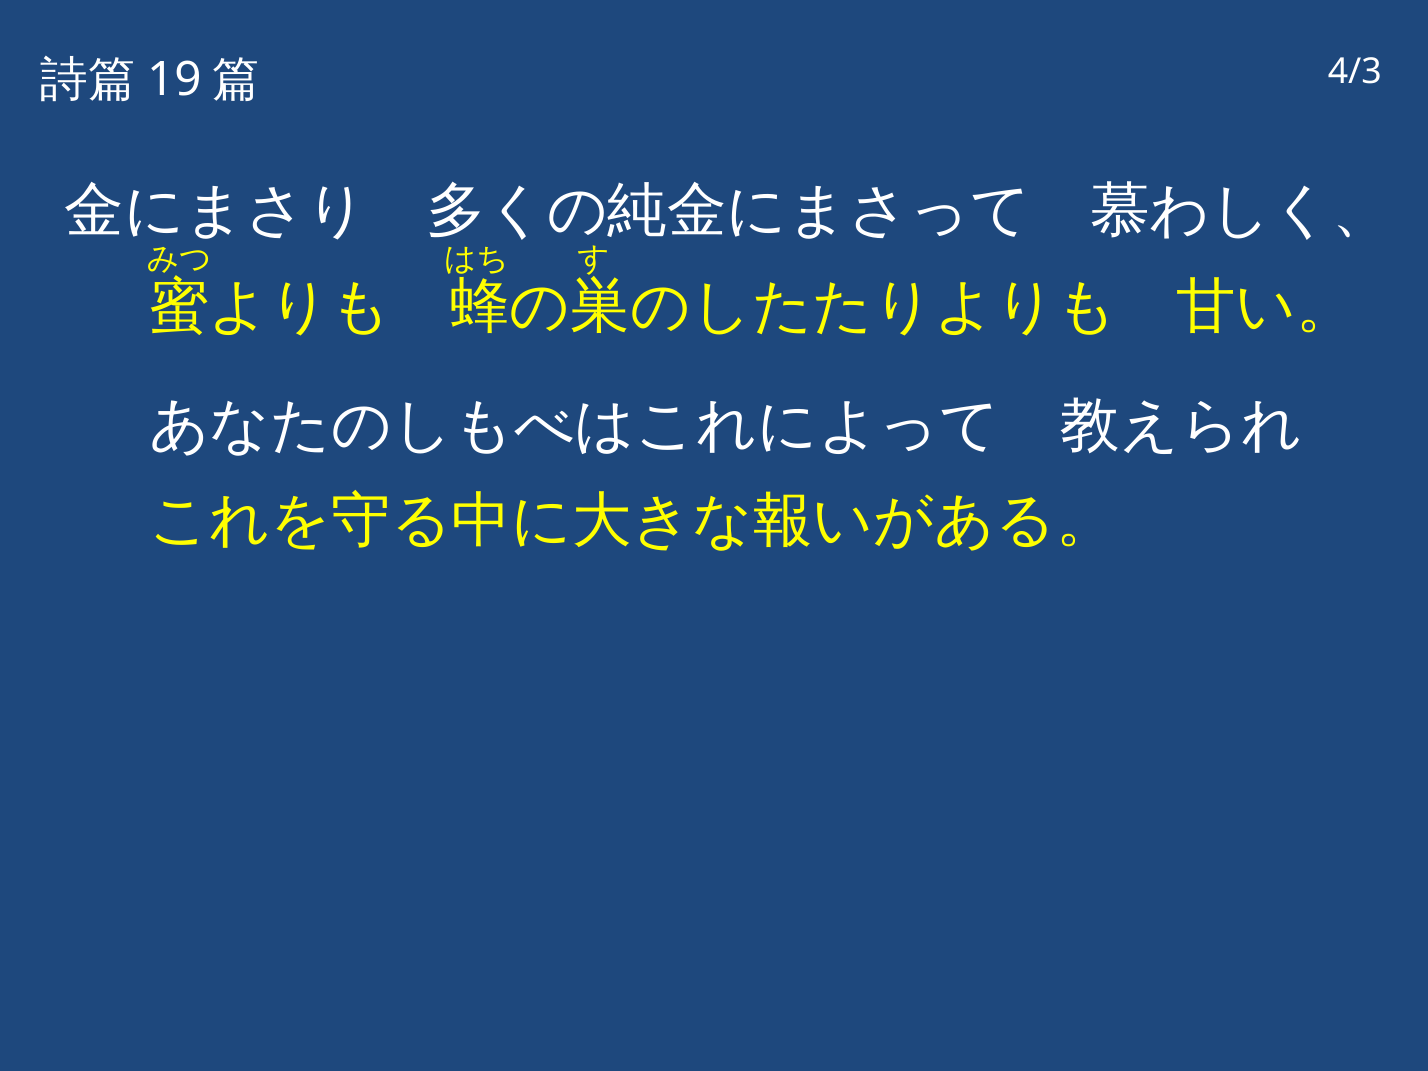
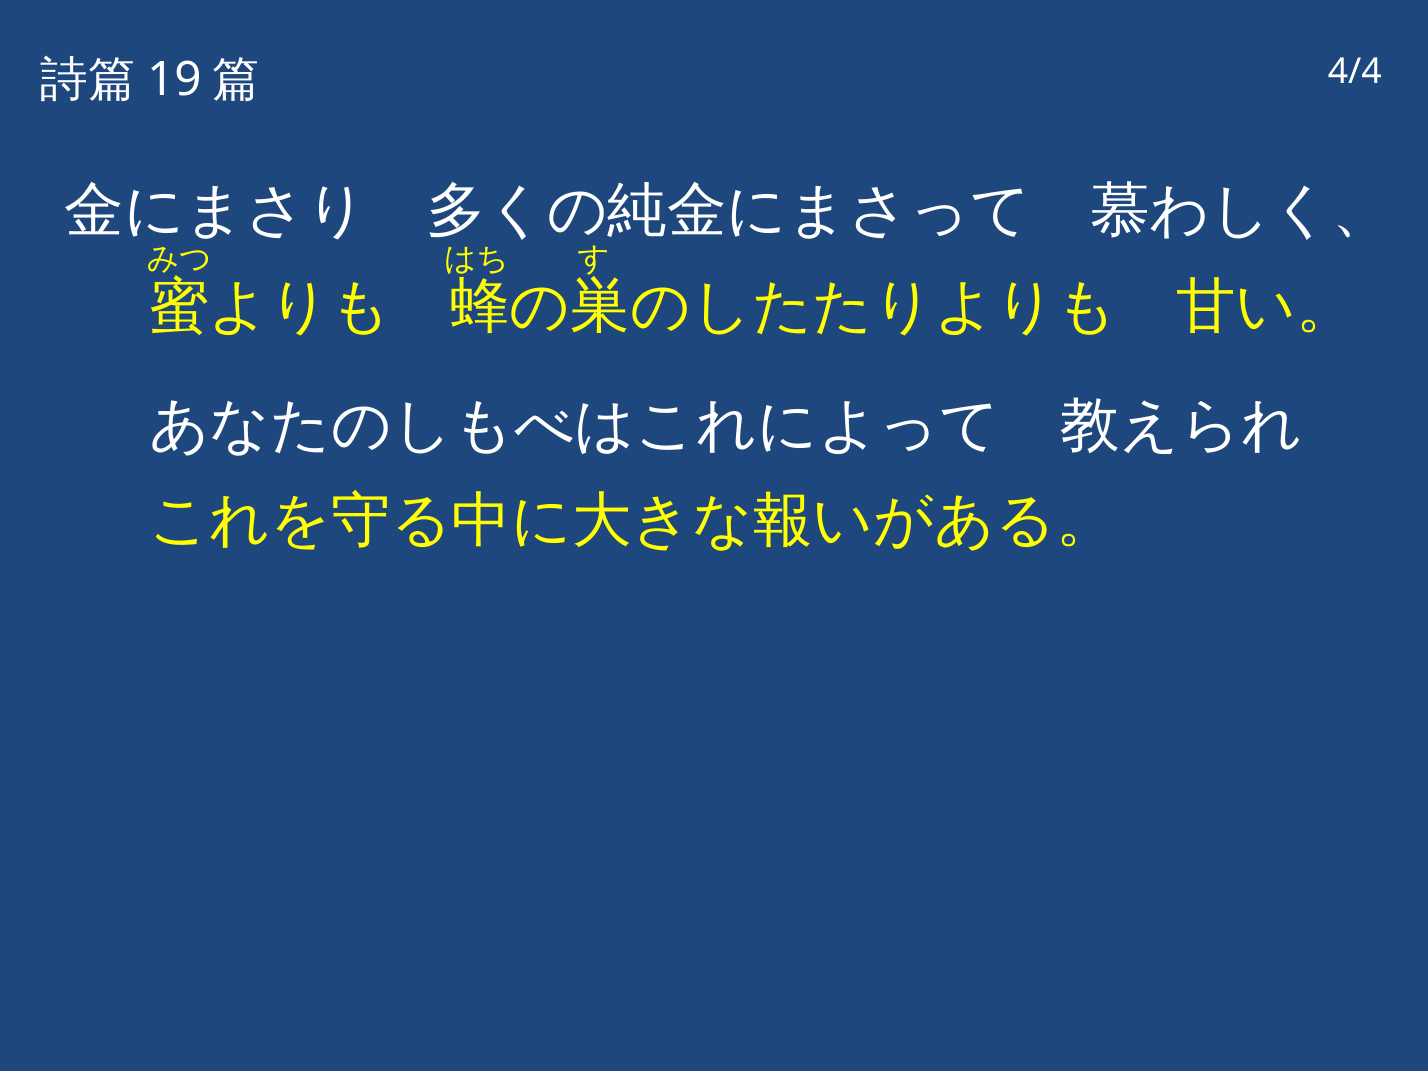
4/3: 4/3 -> 4/4
